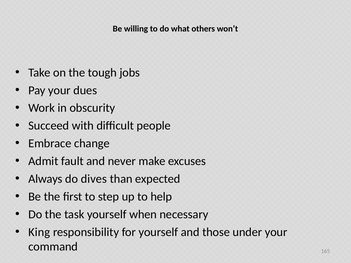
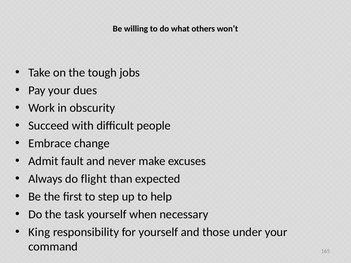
dives: dives -> flight
